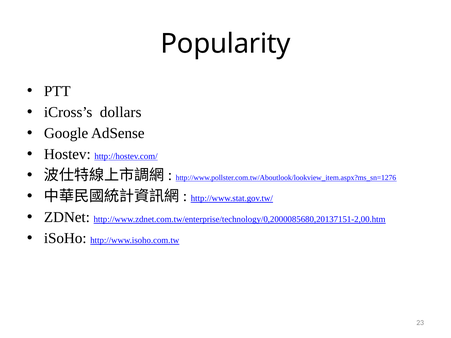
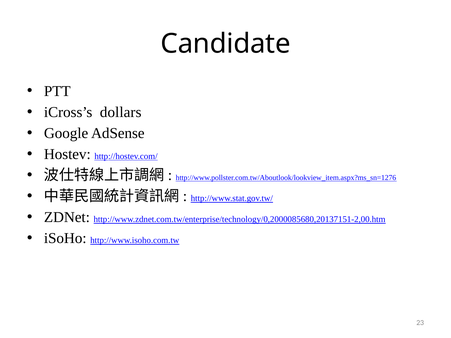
Popularity: Popularity -> Candidate
